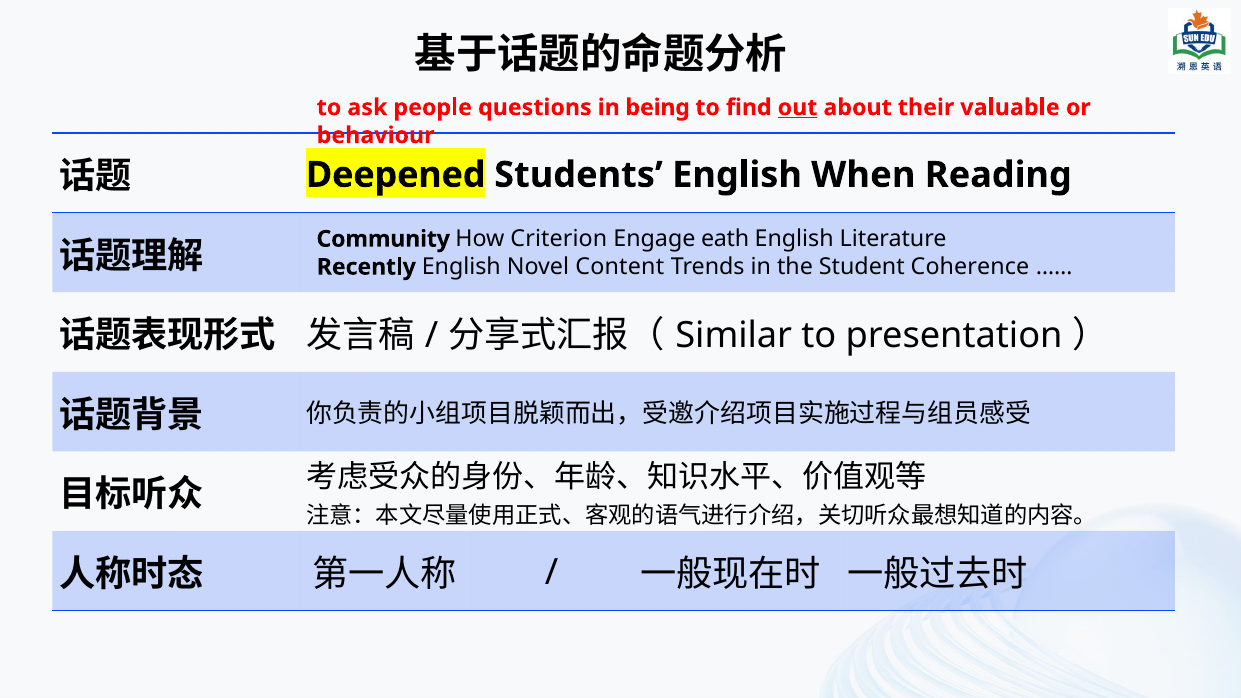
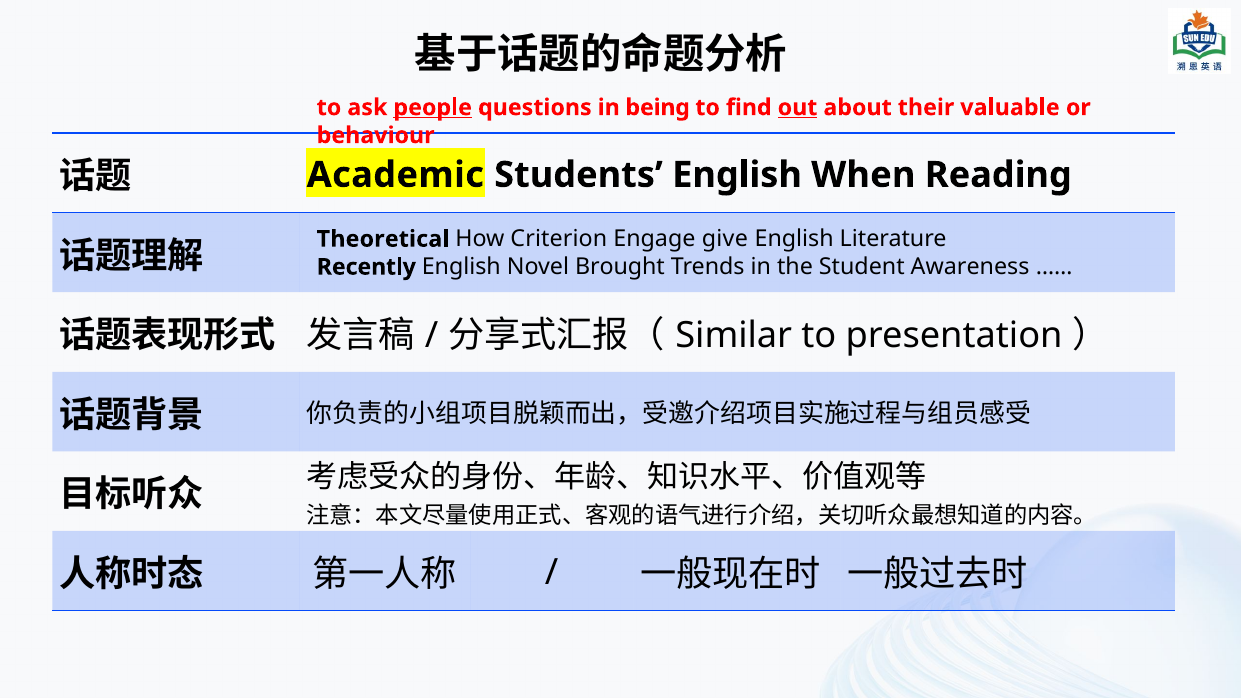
people underline: none -> present
Deepened: Deepened -> Academic
Community: Community -> Theoretical
eath: eath -> give
Content: Content -> Brought
Coherence: Coherence -> Awareness
